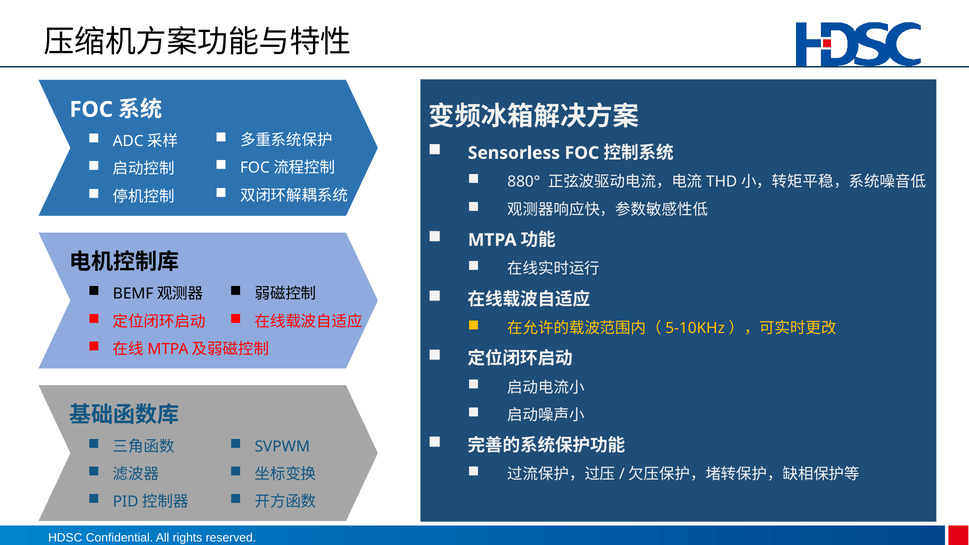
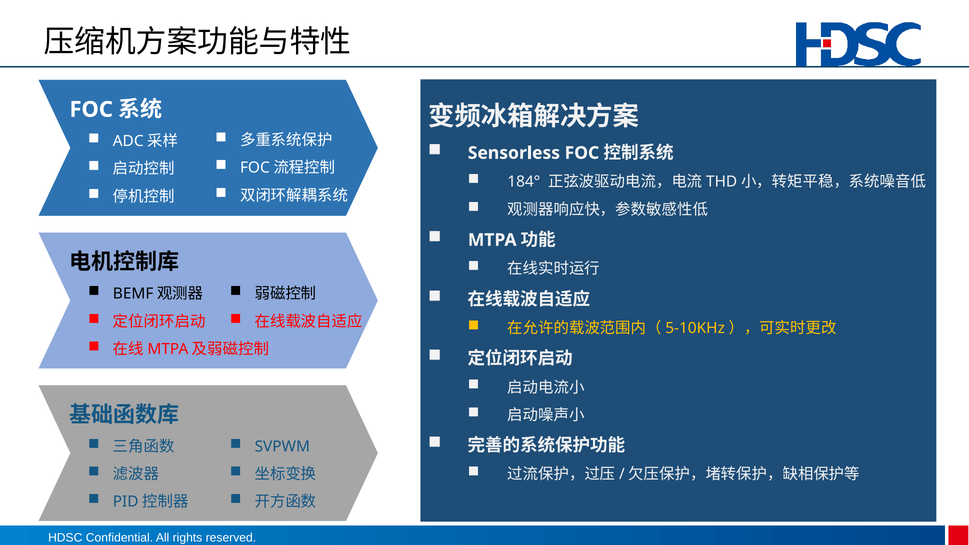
880°: 880° -> 184°
